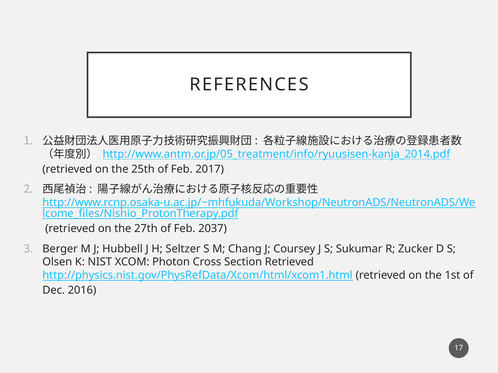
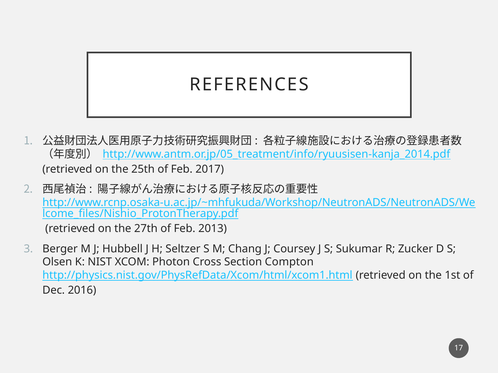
2037: 2037 -> 2013
Section Retrieved: Retrieved -> Compton
